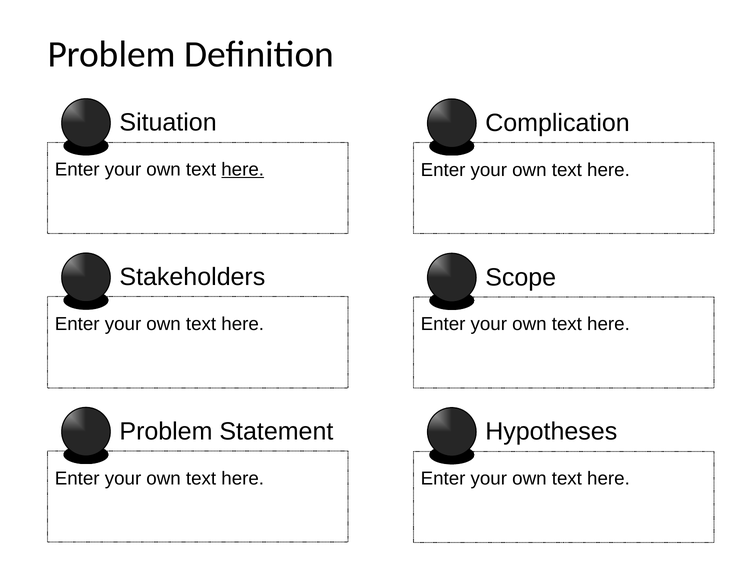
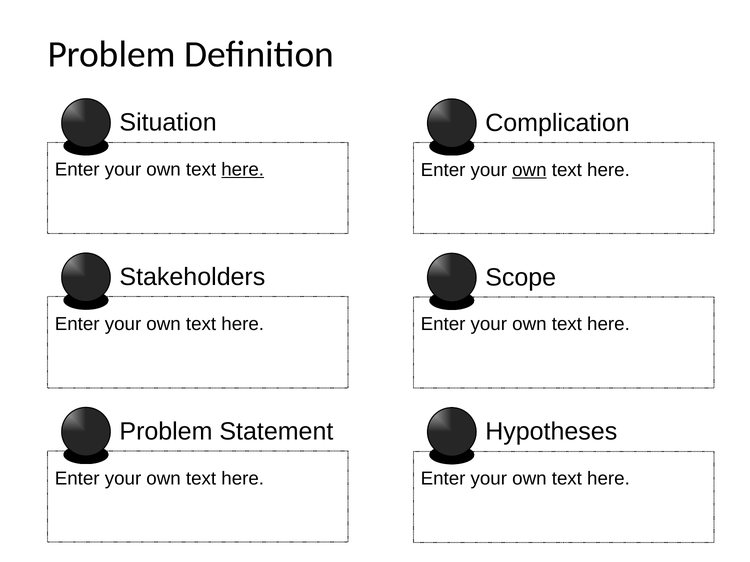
own at (529, 170) underline: none -> present
